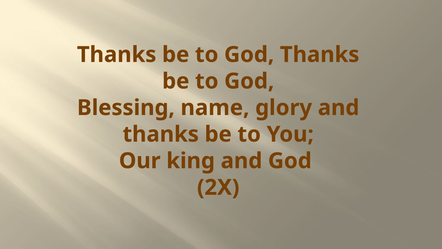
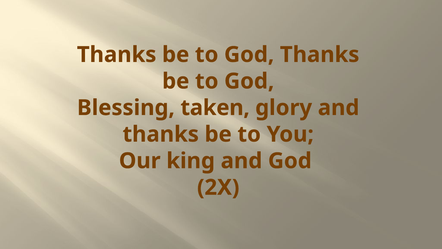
name: name -> taken
